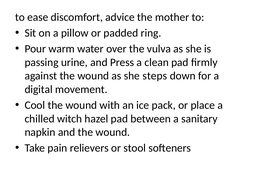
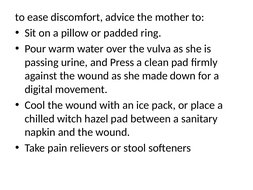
steps: steps -> made
